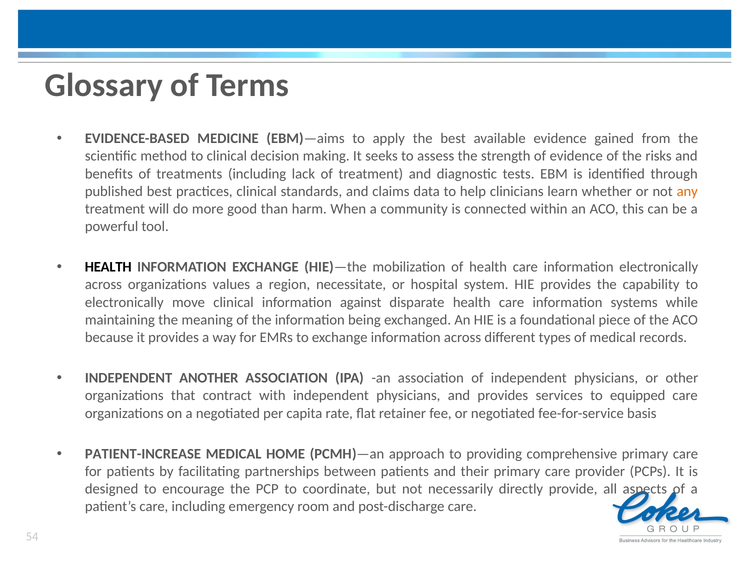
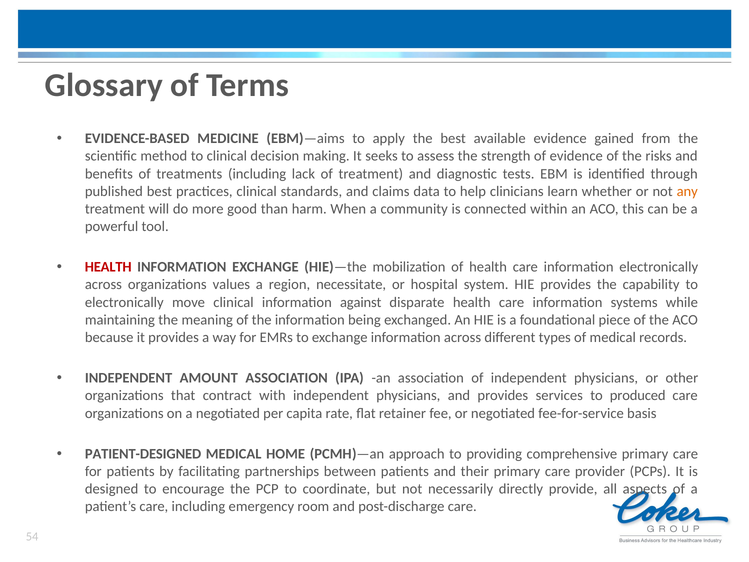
HEALTH at (108, 267) colour: black -> red
ANOTHER: ANOTHER -> AMOUNT
equipped: equipped -> produced
PATIENT-INCREASE: PATIENT-INCREASE -> PATIENT-DESIGNED
